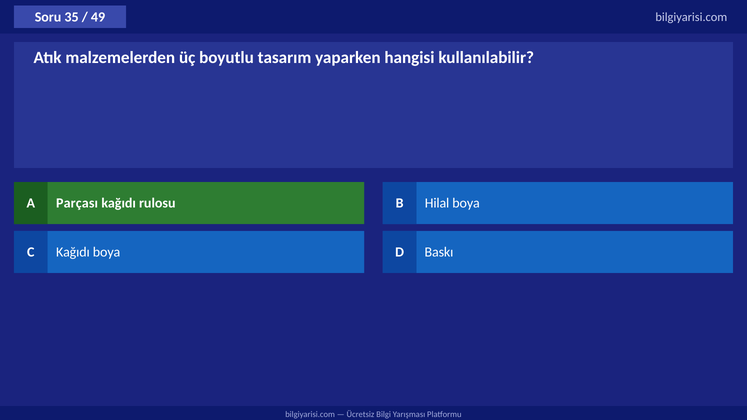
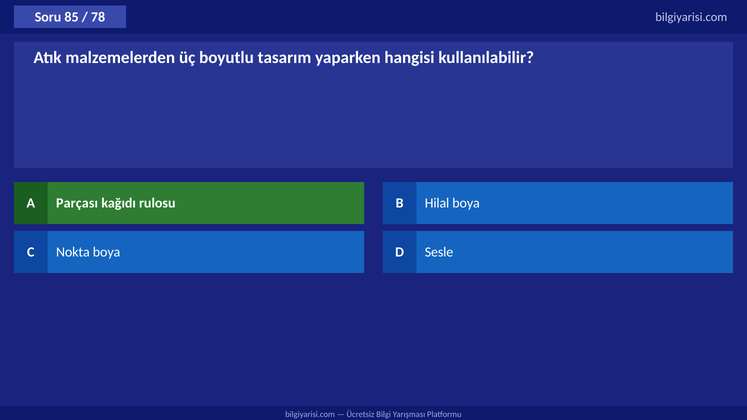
35: 35 -> 85
49: 49 -> 78
C Kağıdı: Kağıdı -> Nokta
Baskı: Baskı -> Sesle
